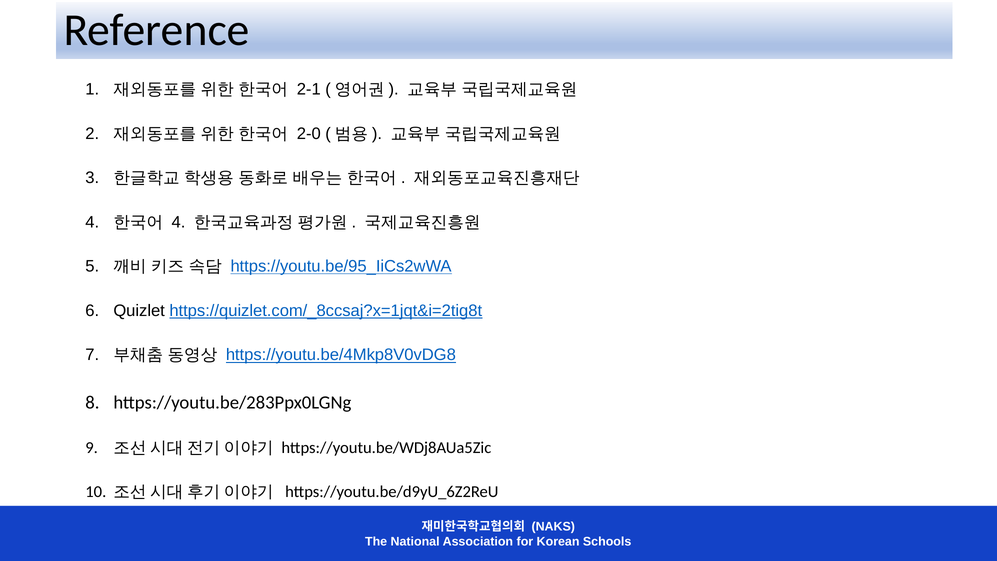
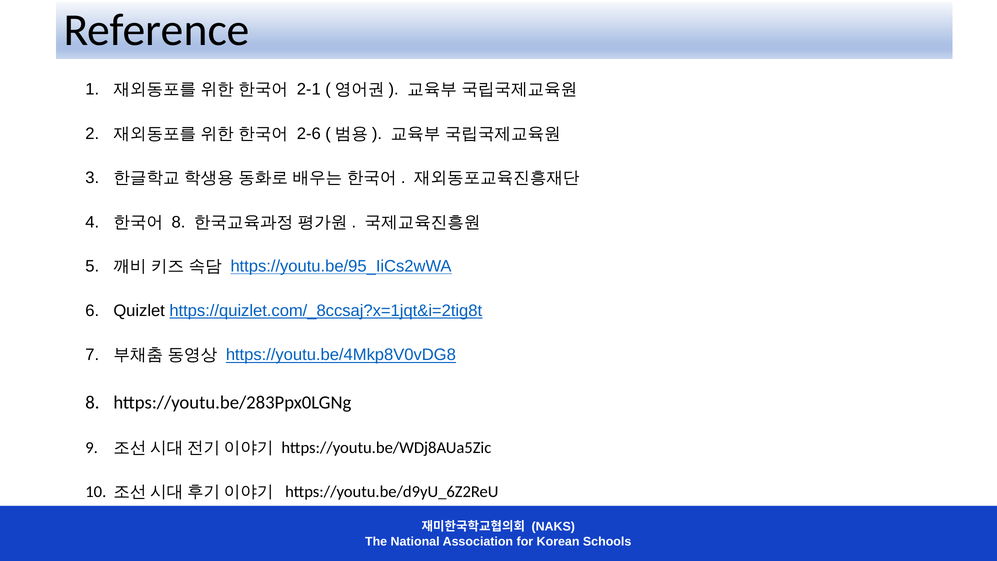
2-0: 2-0 -> 2-6
4 at (178, 222): 4 -> 8
